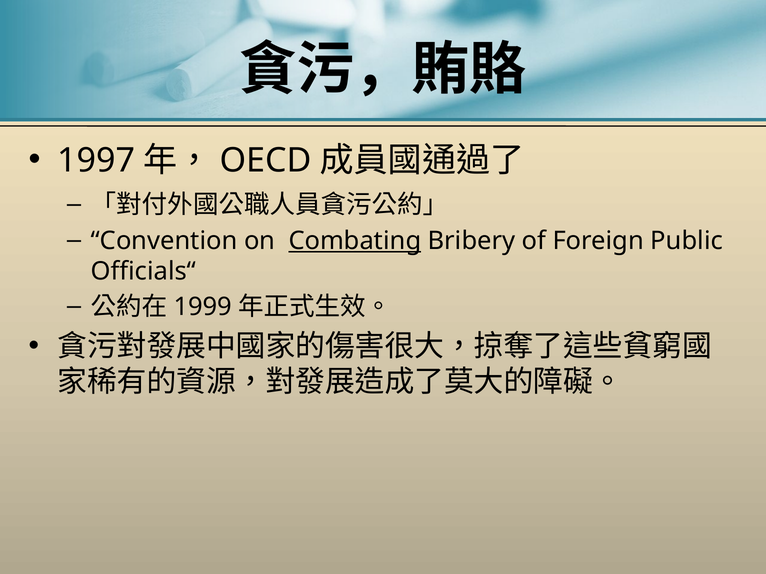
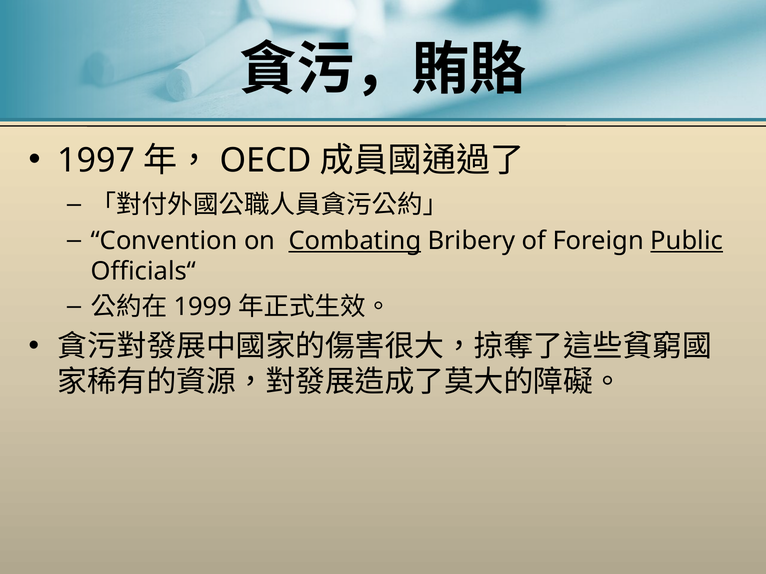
Public underline: none -> present
